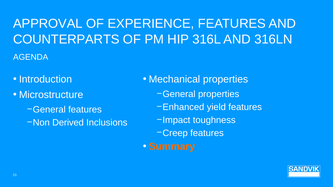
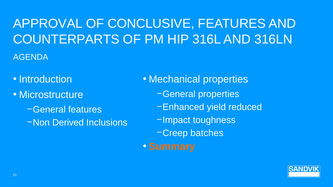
EXPERIENCE: EXPERIENCE -> CONCLUSIVE
yield features: features -> reduced
features at (207, 133): features -> batches
